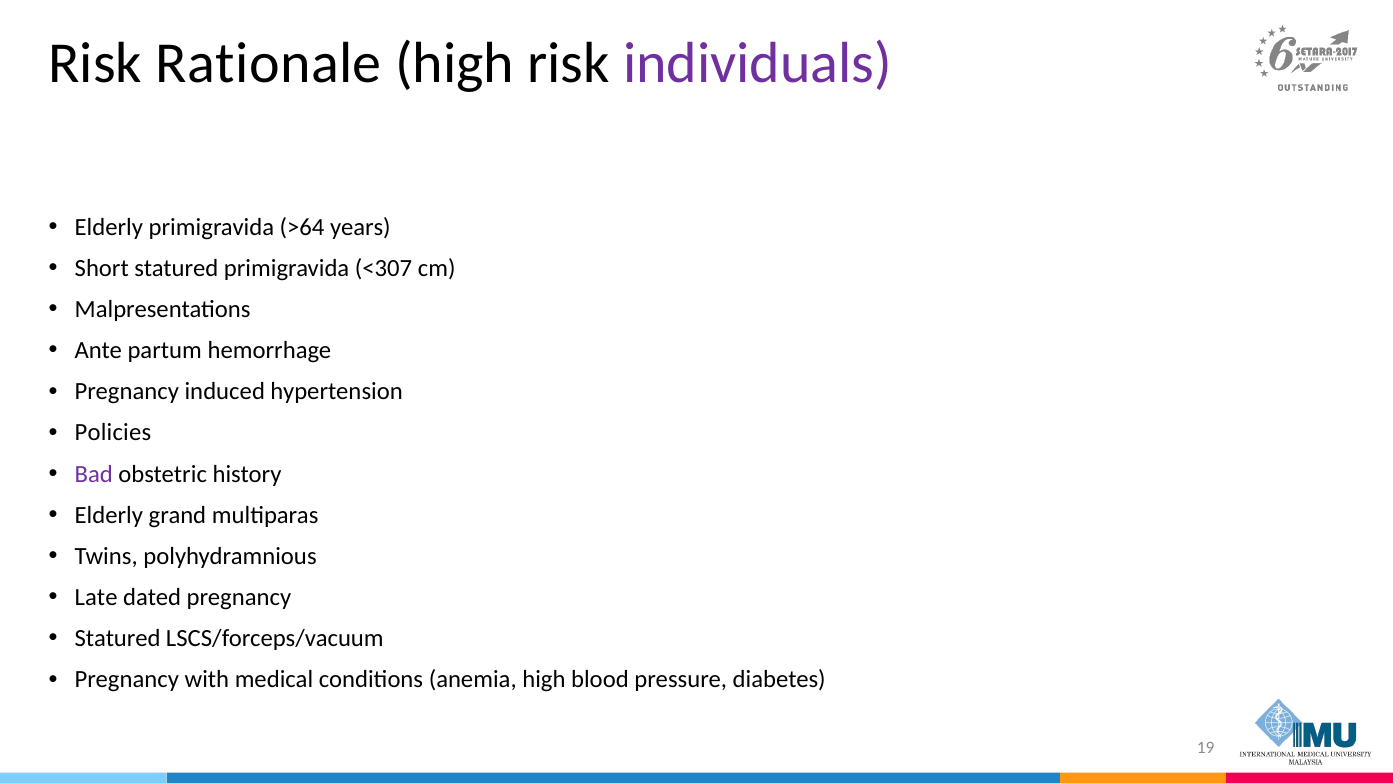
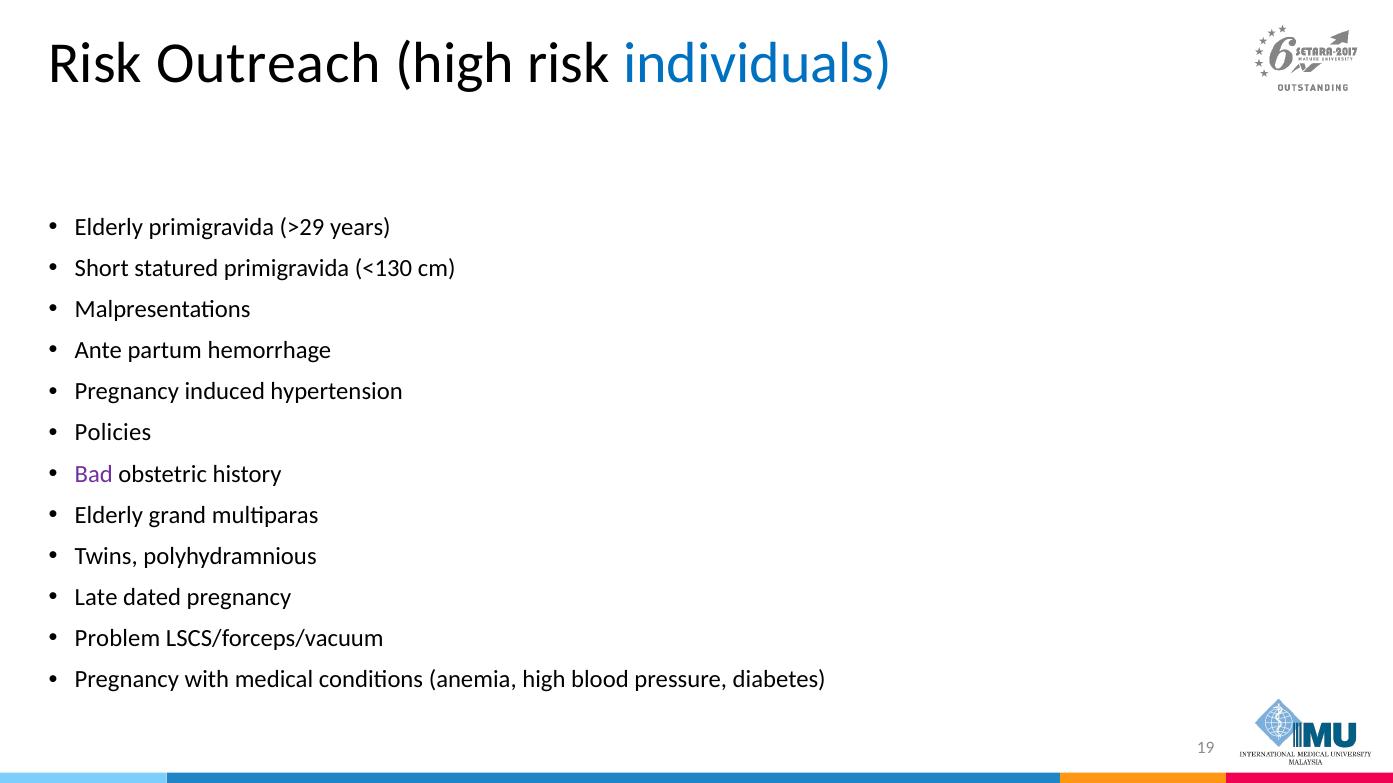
Rationale: Rationale -> Outreach
individuals colour: purple -> blue
>64: >64 -> >29
<307: <307 -> <130
Statured at (118, 639): Statured -> Problem
